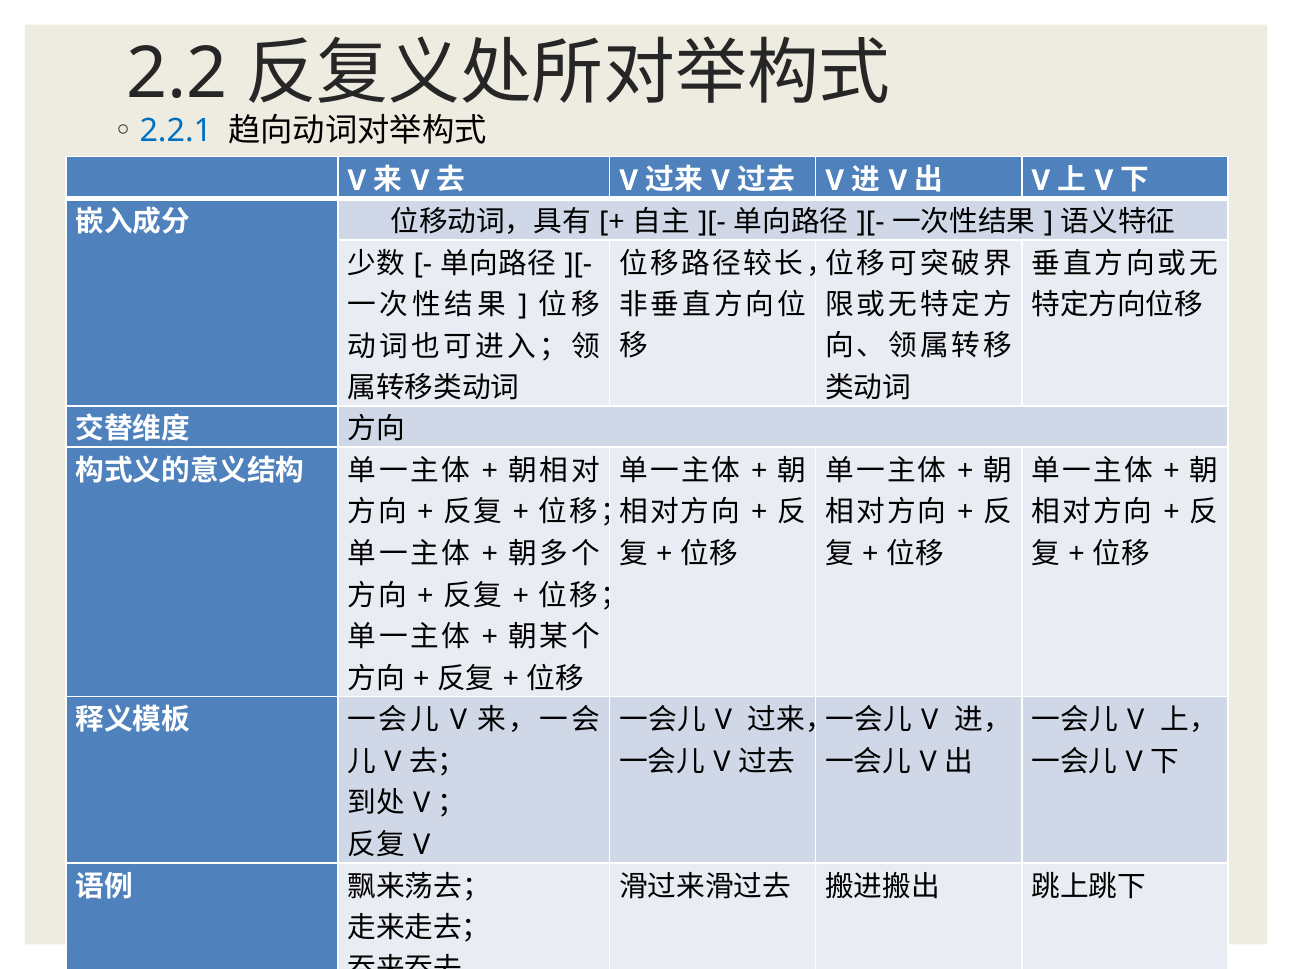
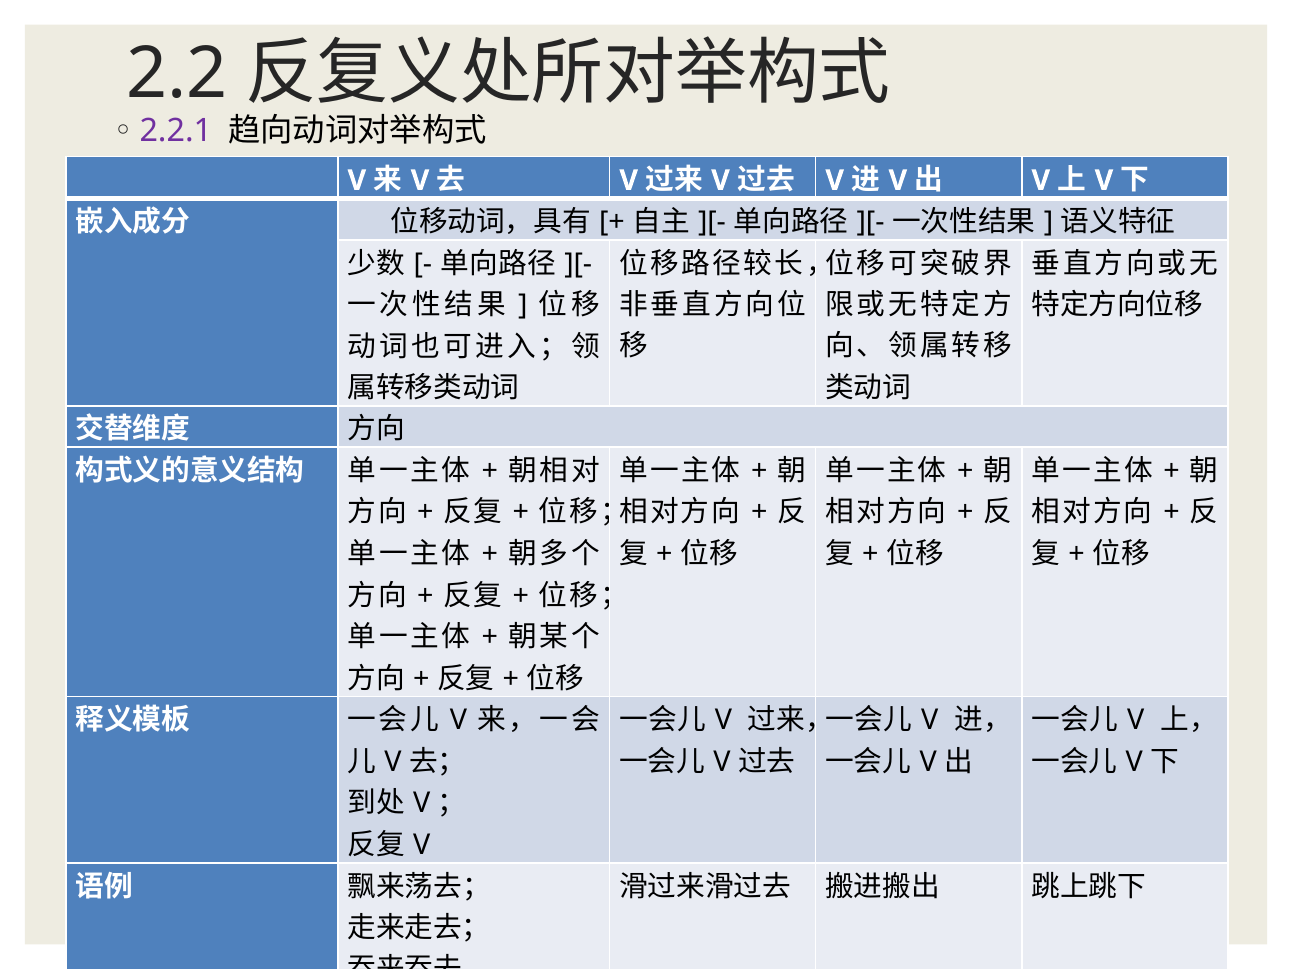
2.2.1 colour: blue -> purple
